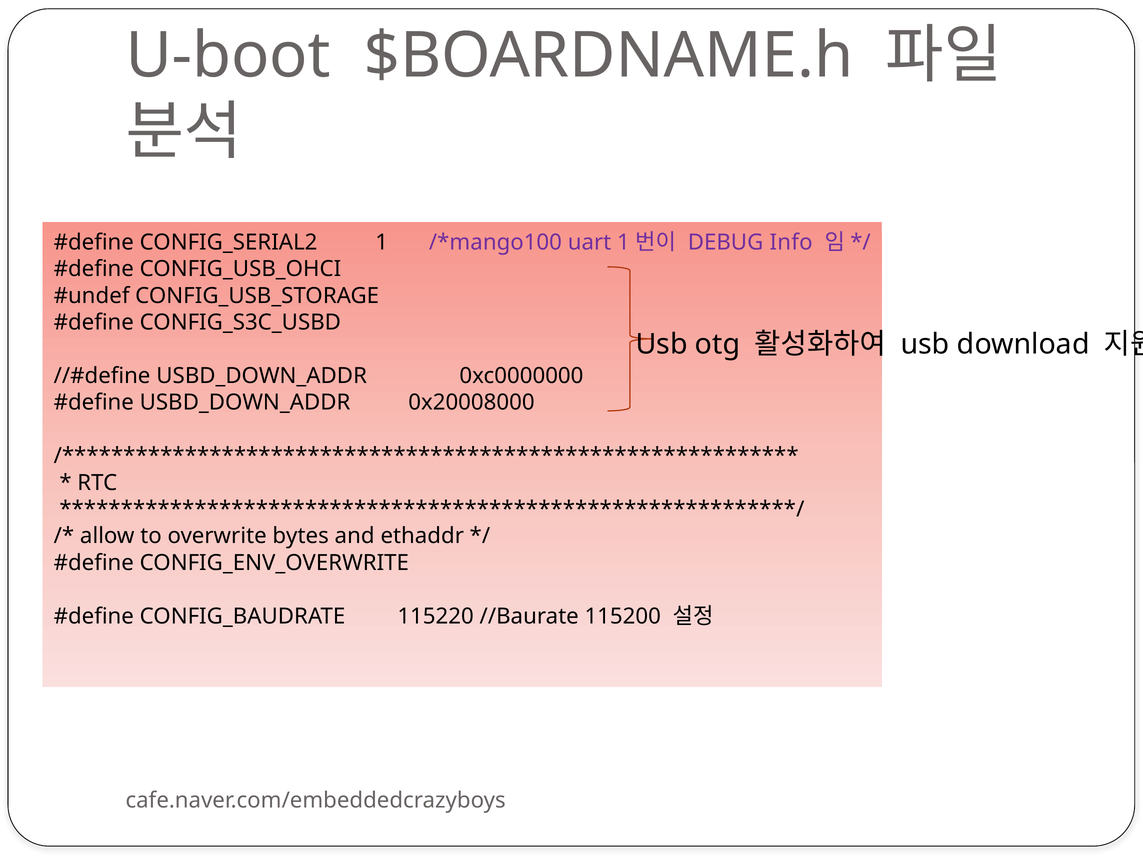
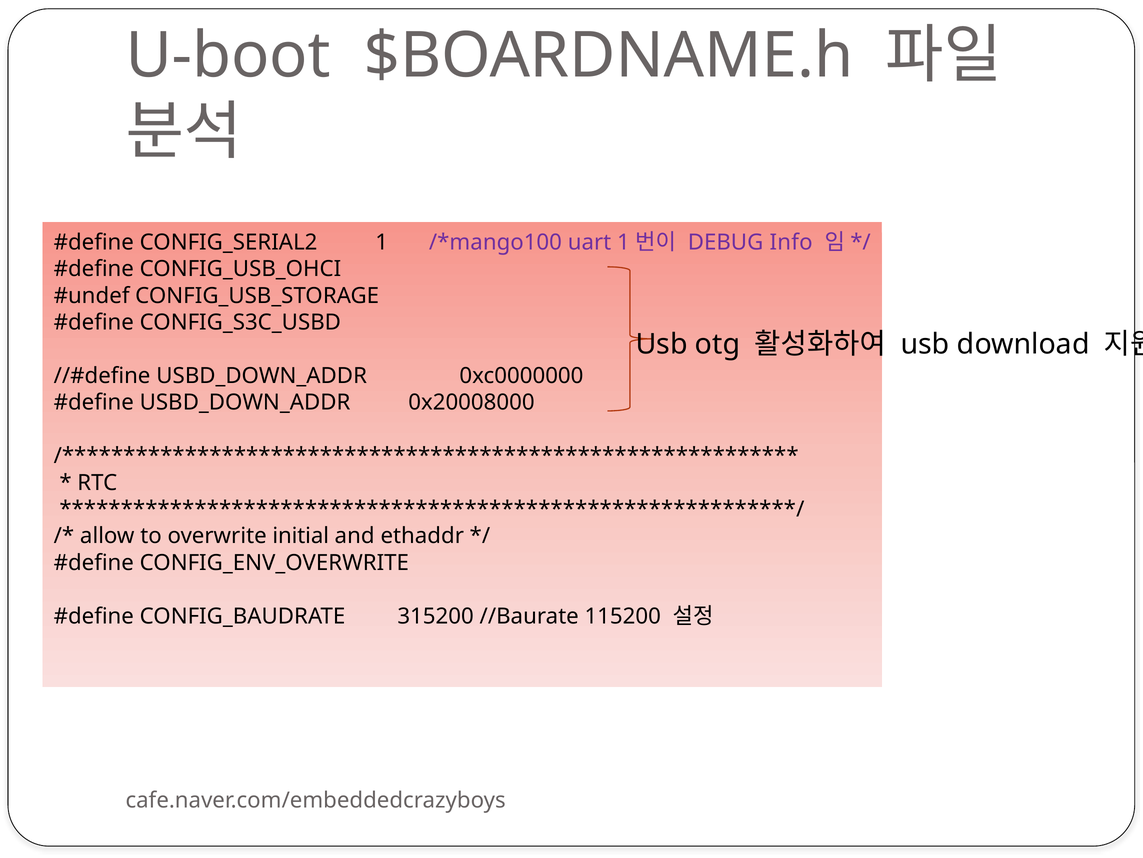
bytes: bytes -> initial
115220: 115220 -> 315200
